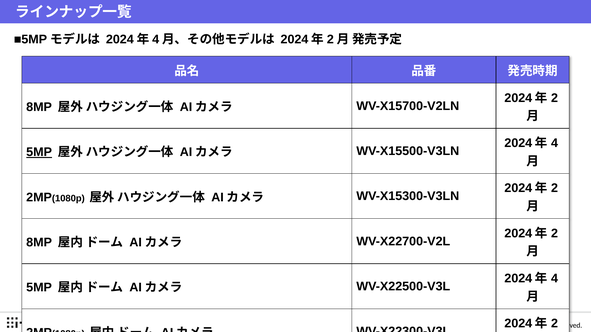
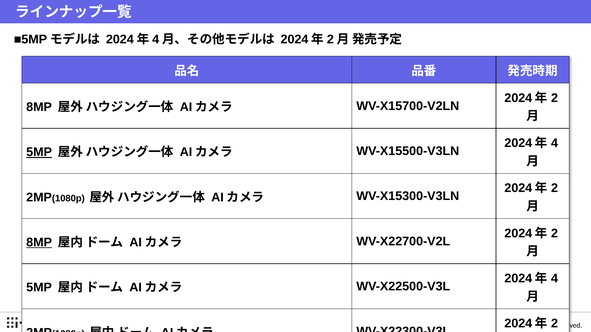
8MP at (39, 243) underline: none -> present
